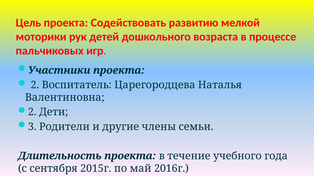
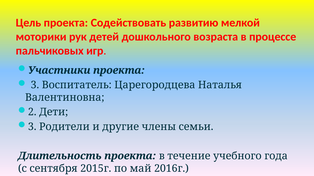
2 at (35, 85): 2 -> 3
